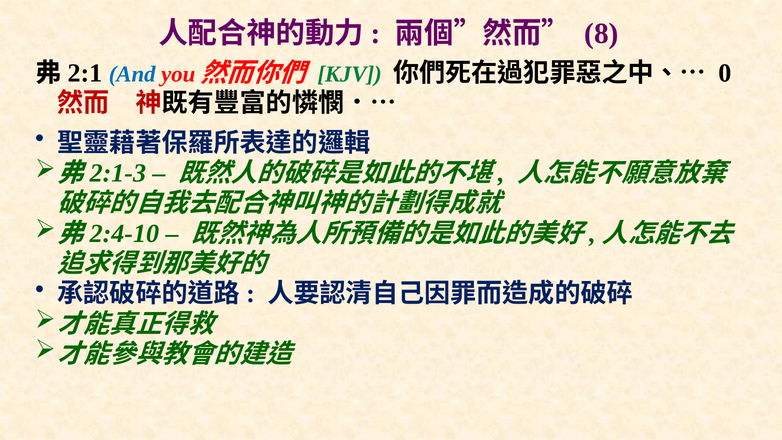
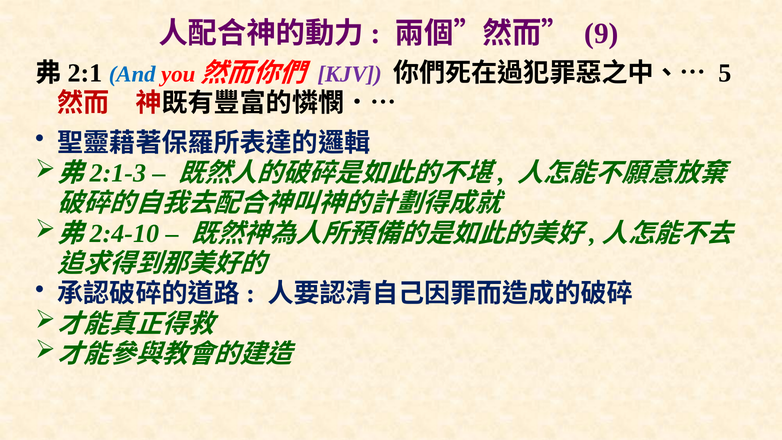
8: 8 -> 9
KJV colour: green -> purple
0: 0 -> 5
